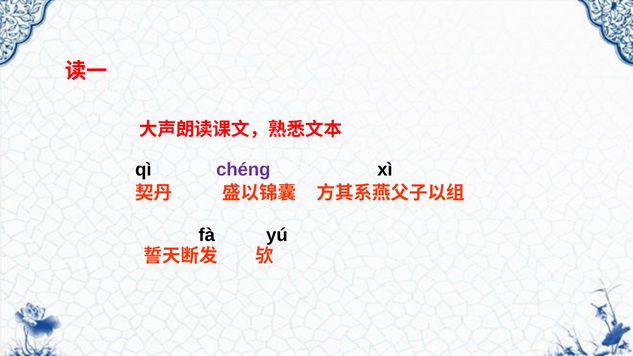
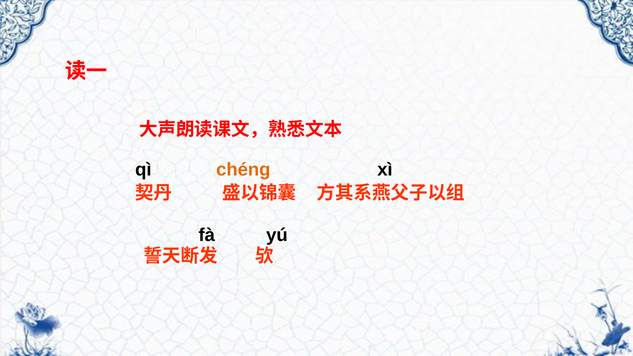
chéng colour: purple -> orange
